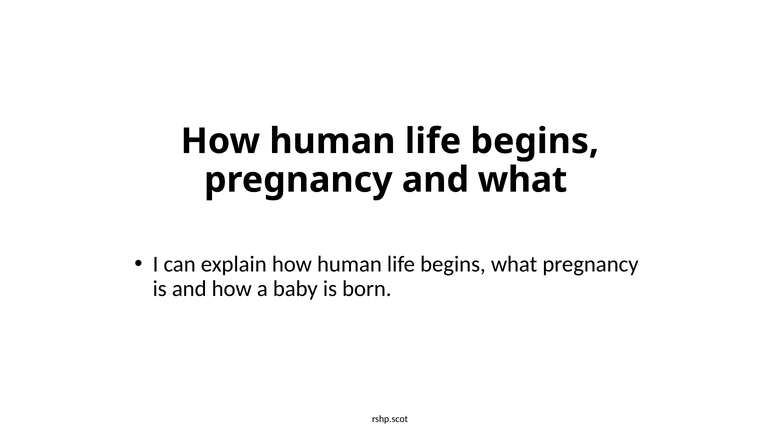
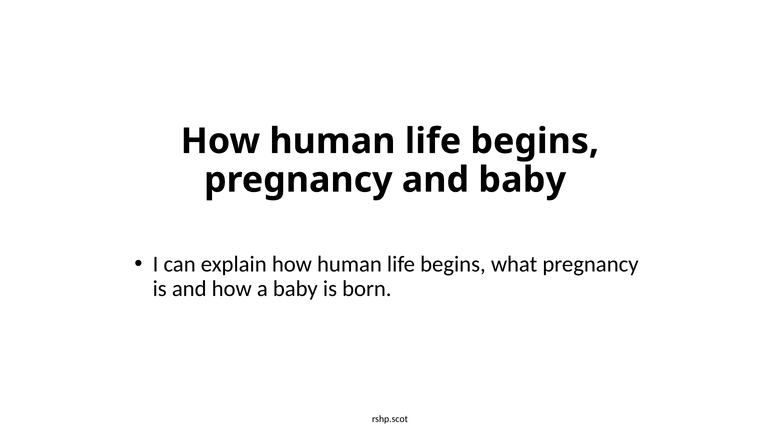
and what: what -> baby
